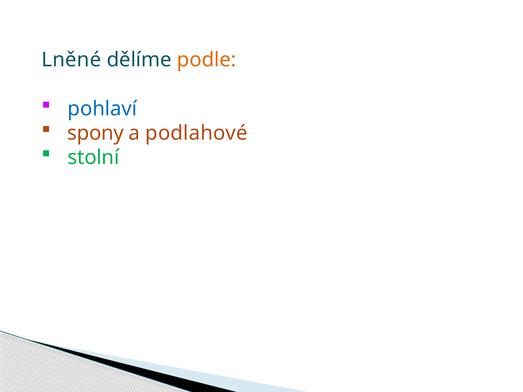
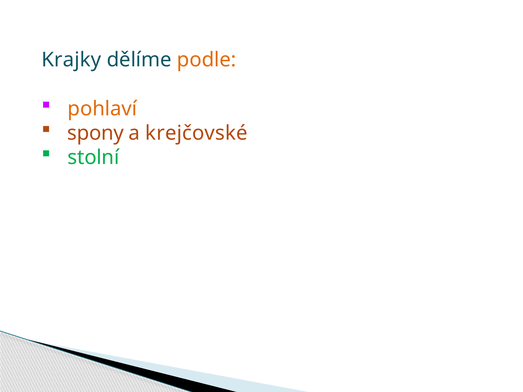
Lněné: Lněné -> Krajky
pohlaví colour: blue -> orange
podlahové: podlahové -> krejčovské
